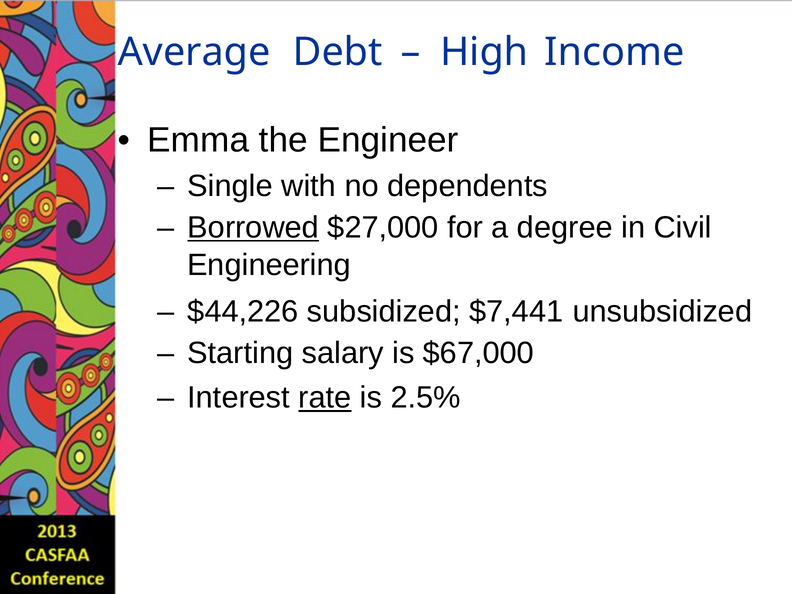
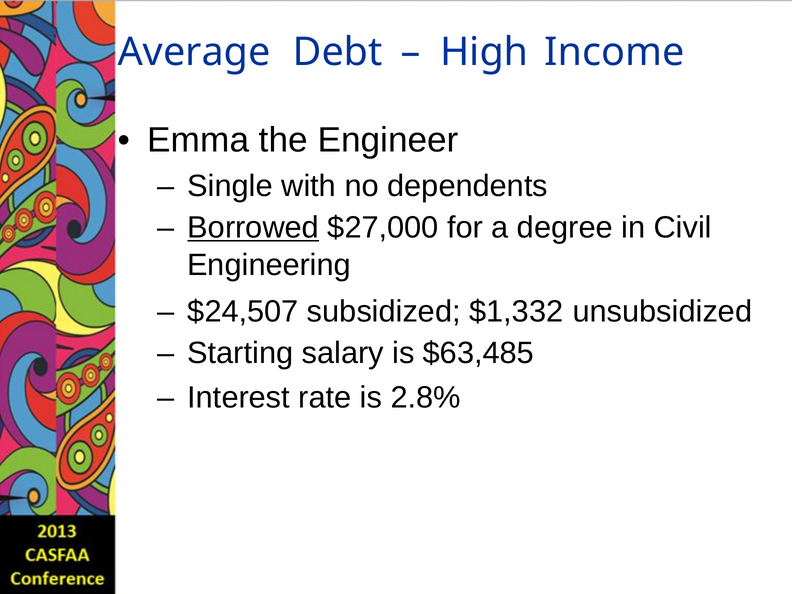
$44,226: $44,226 -> $24,507
$7,441: $7,441 -> $1,332
$67,000: $67,000 -> $63,485
rate underline: present -> none
2.5%: 2.5% -> 2.8%
